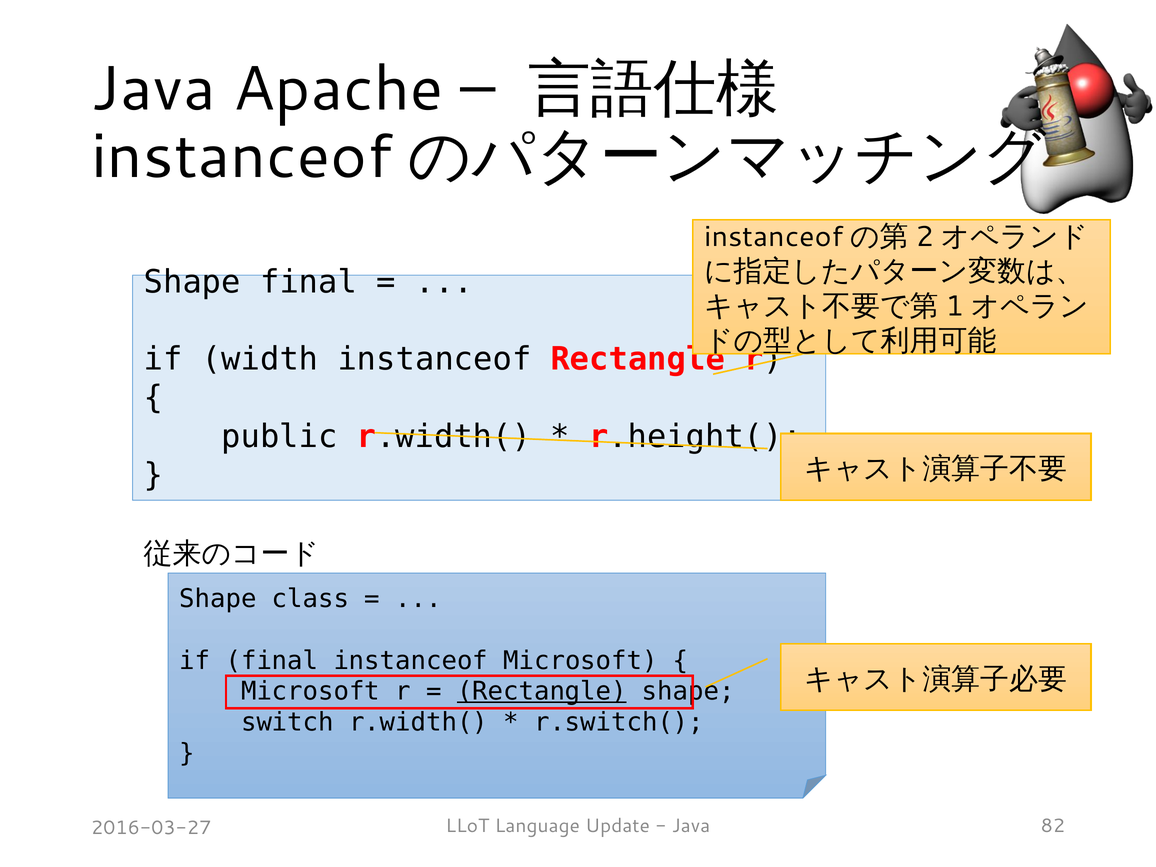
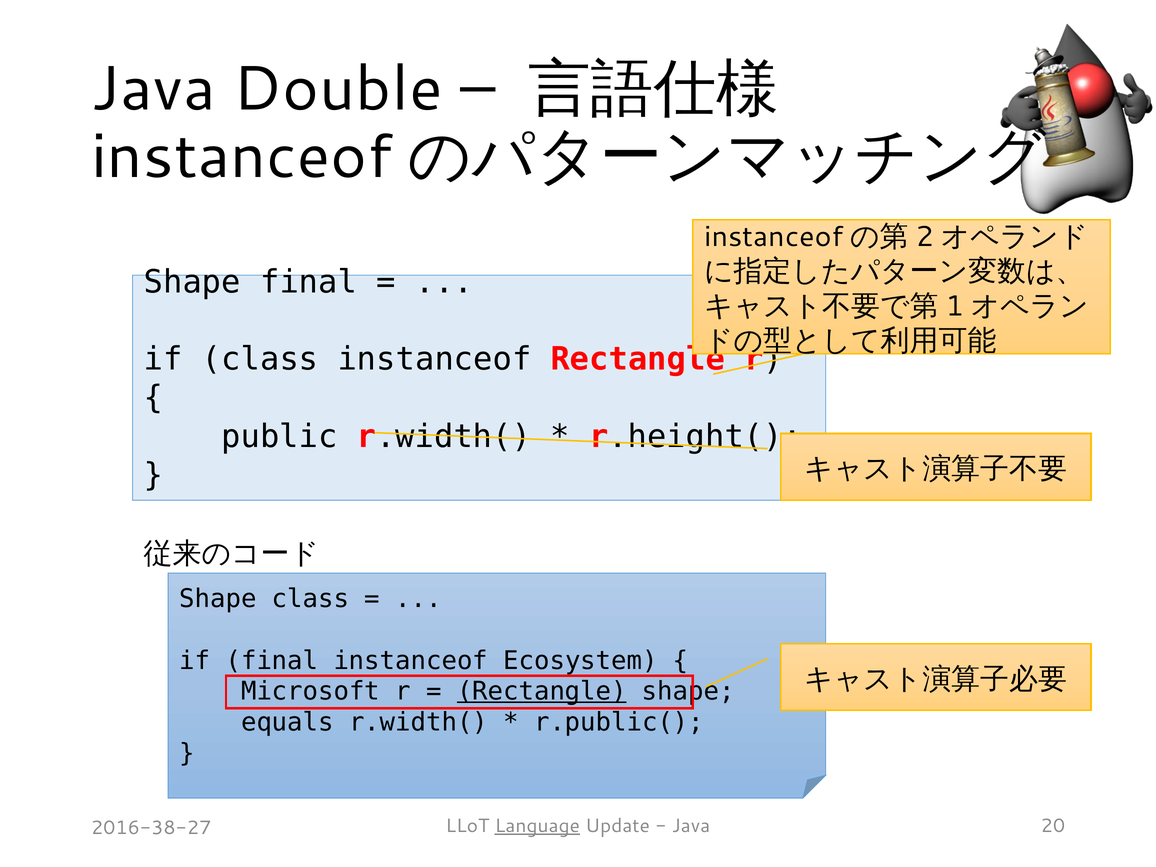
Apache: Apache -> Double
if width: width -> class
instanceof Microsoft: Microsoft -> Ecosystem
switch: switch -> equals
r.switch(: r.switch( -> r.public(
Language underline: none -> present
82: 82 -> 20
2016-03-27: 2016-03-27 -> 2016-38-27
